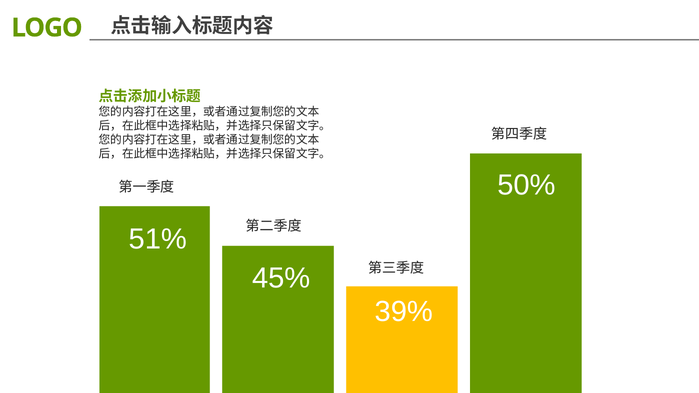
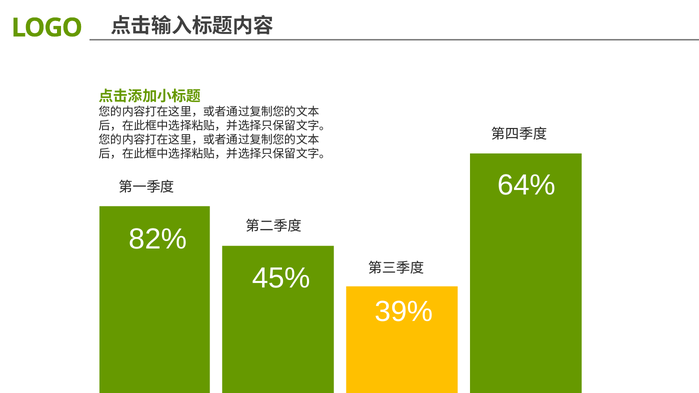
50%: 50% -> 64%
51%: 51% -> 82%
